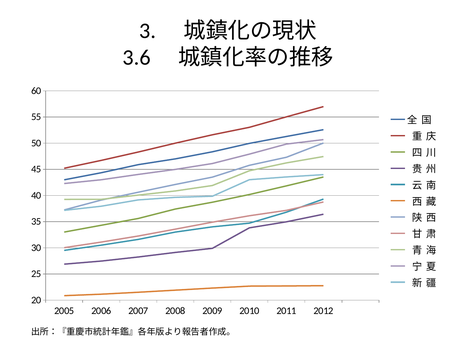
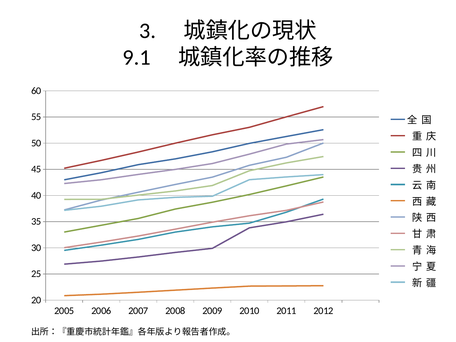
3.6: 3.6 -> 9.1
